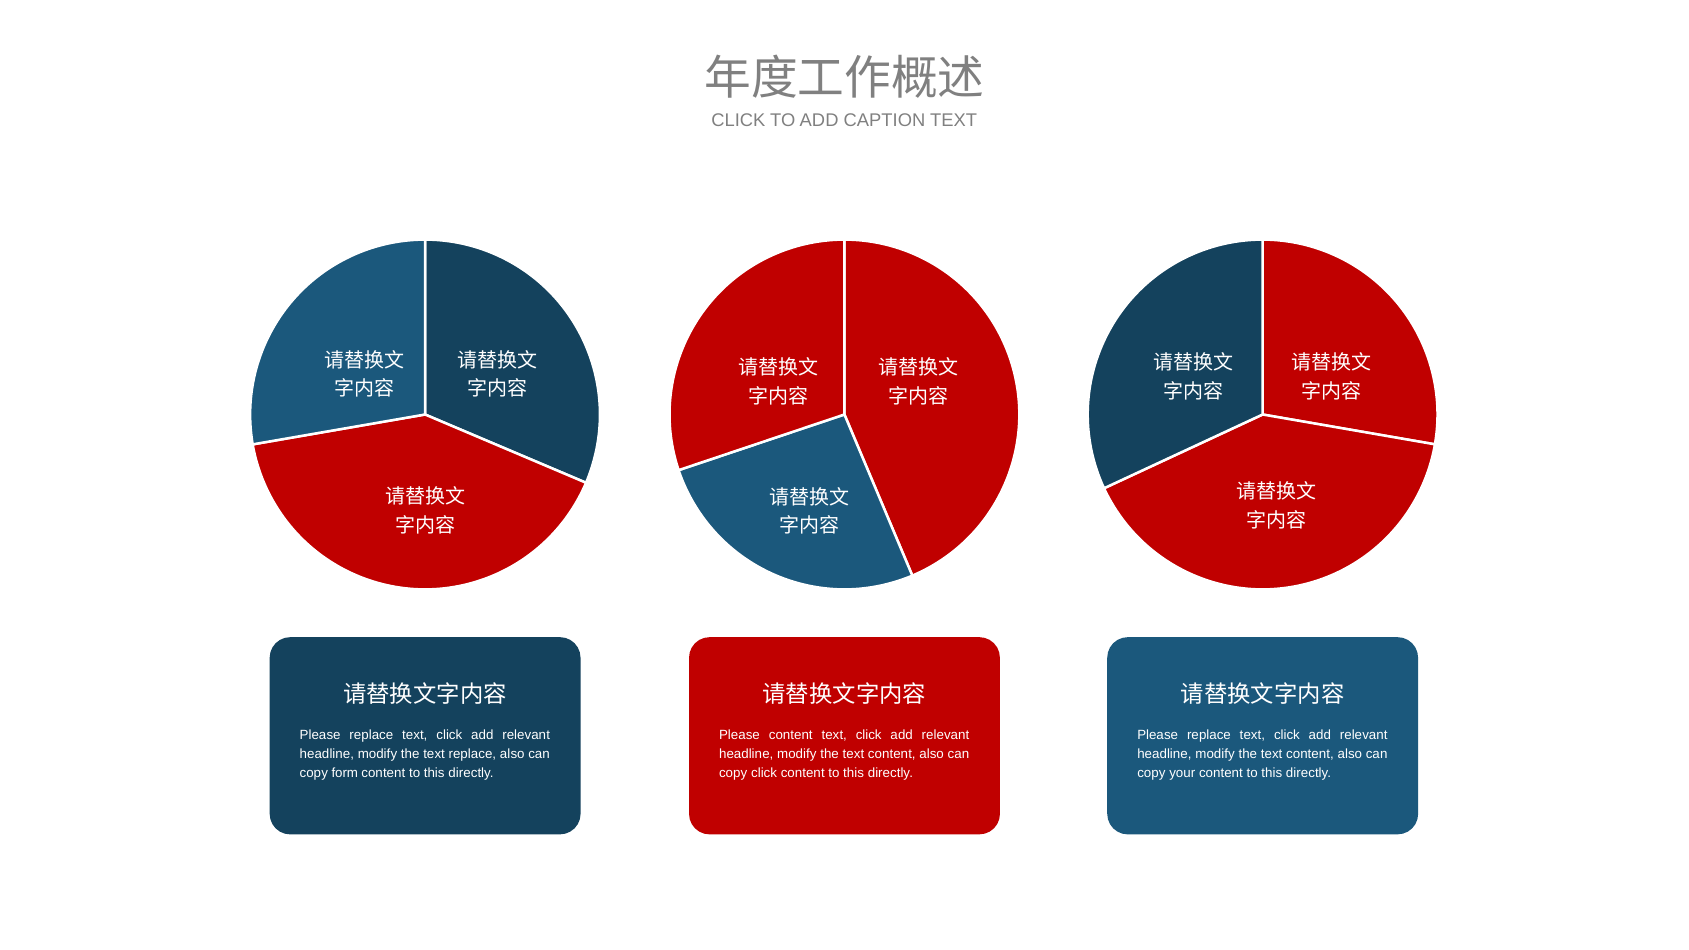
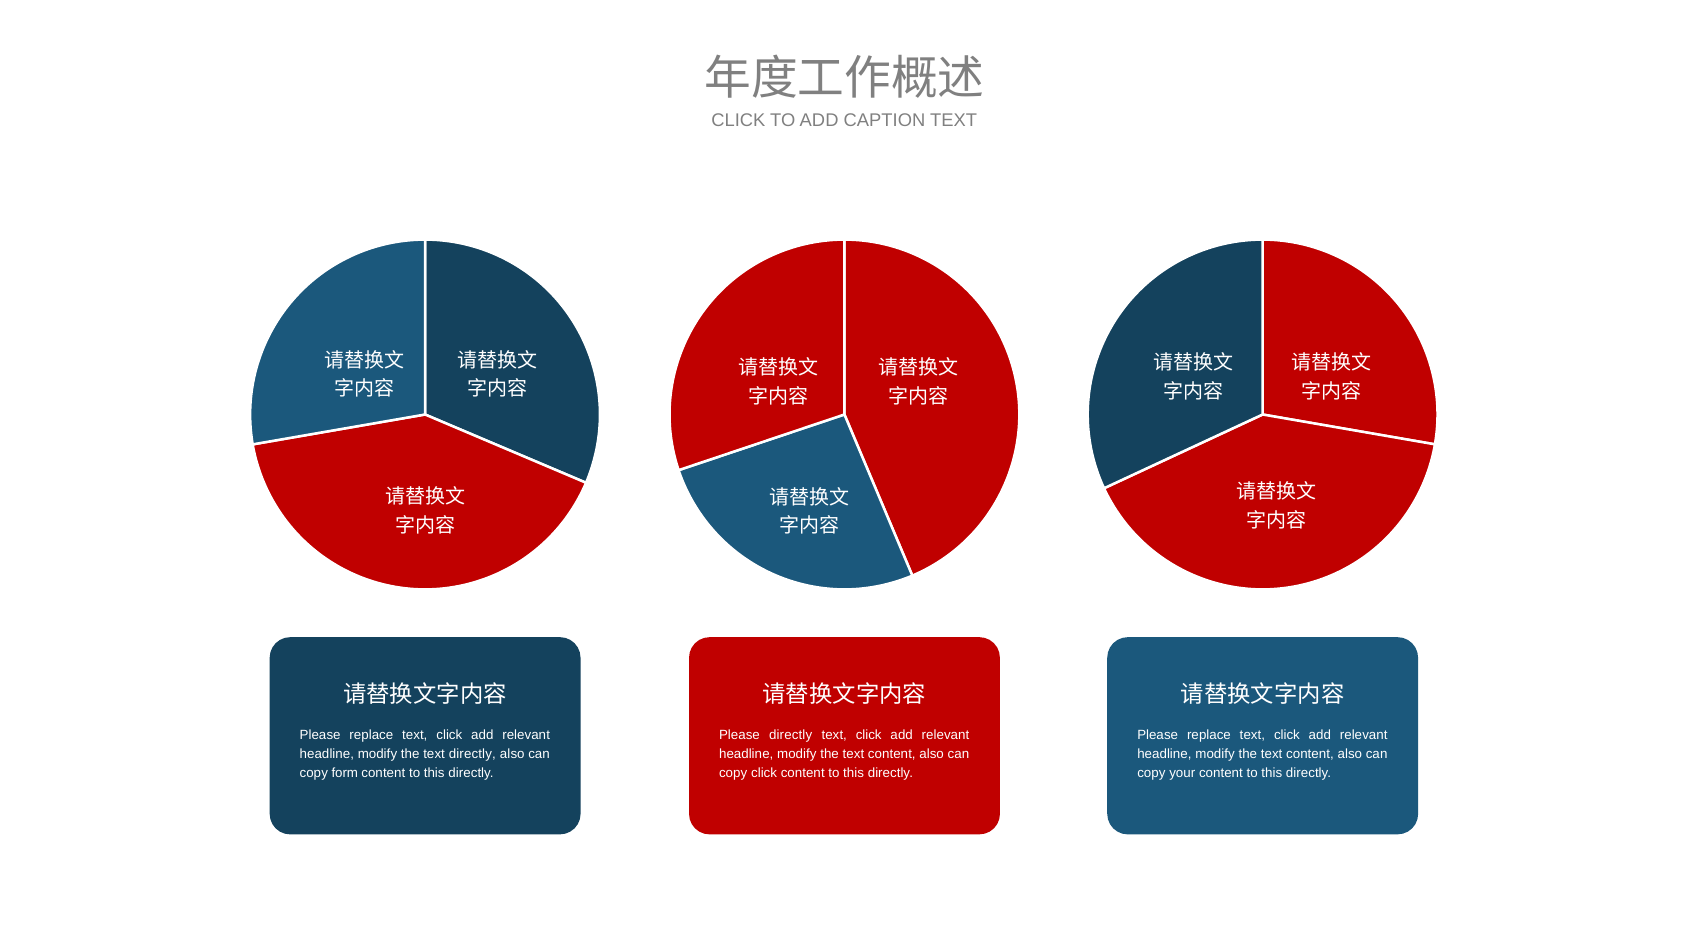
Please content: content -> directly
text replace: replace -> directly
